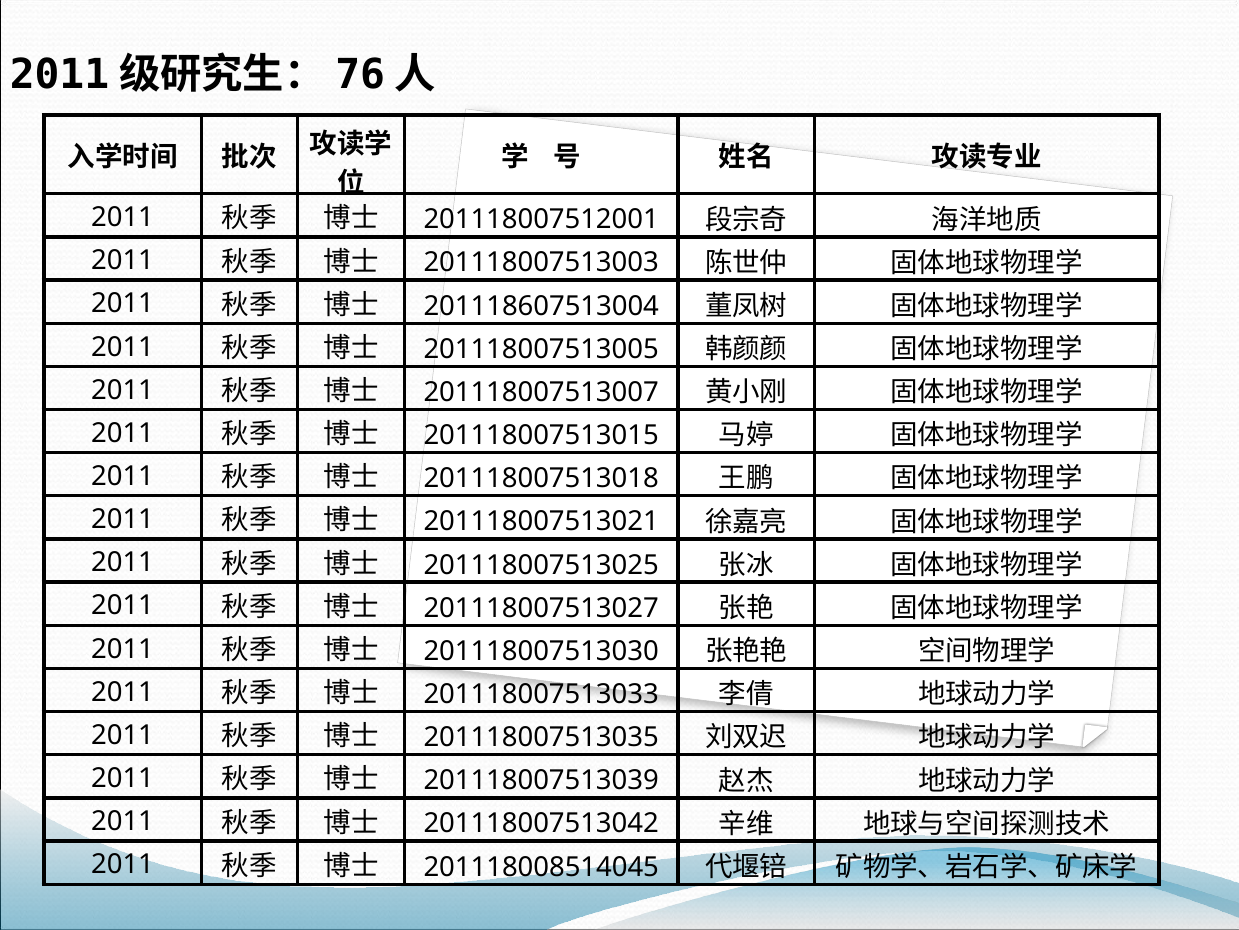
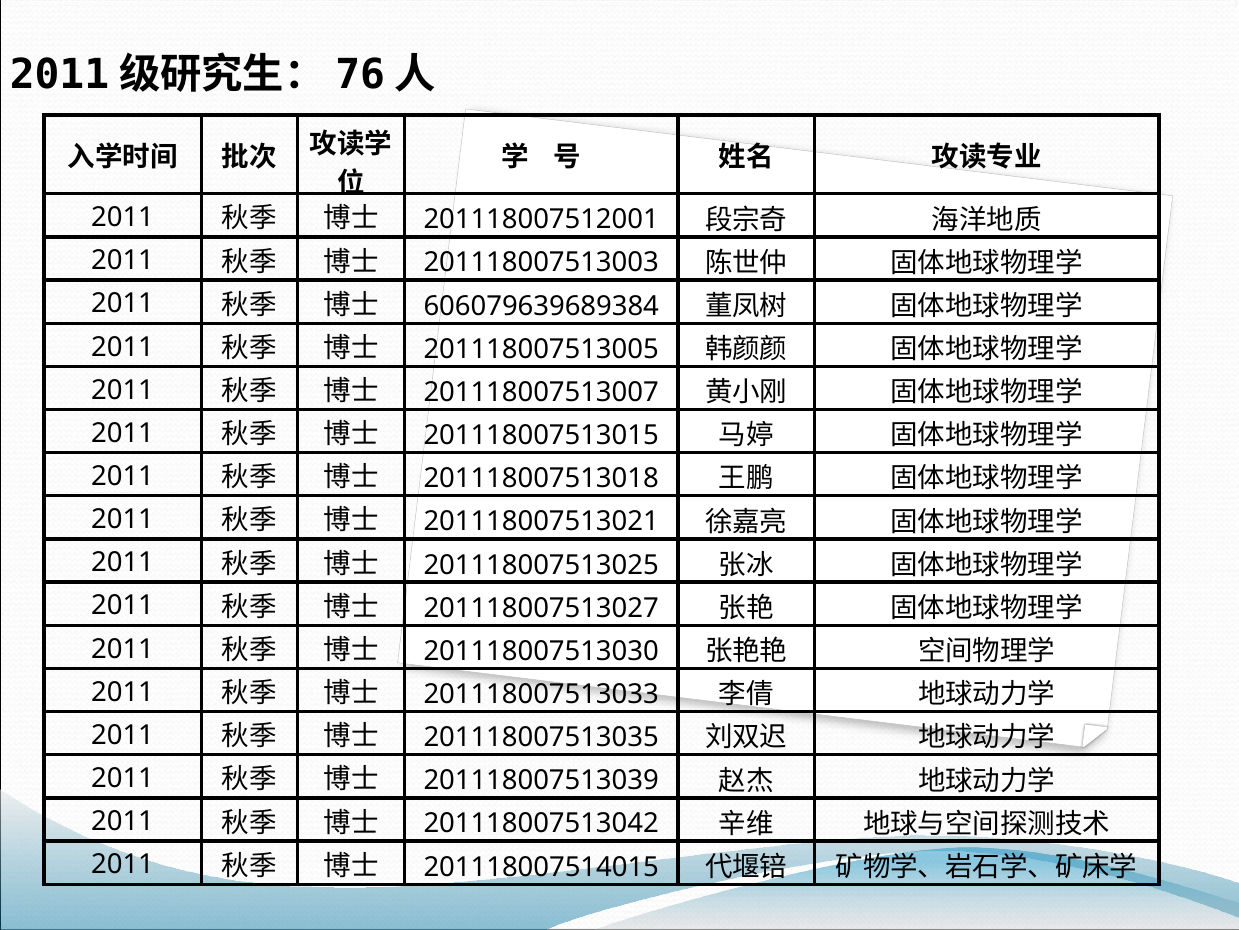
201118607513004: 201118607513004 -> 606079639689384
201118008514045: 201118008514045 -> 201118007514015
